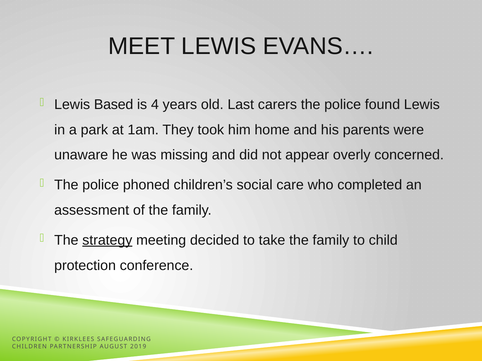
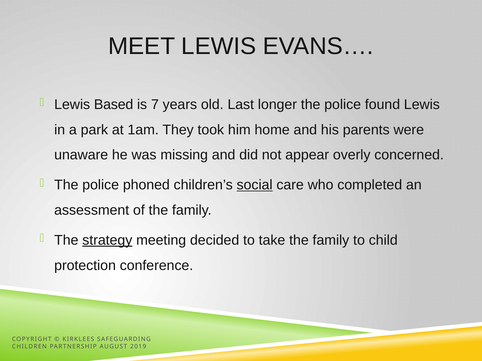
4: 4 -> 7
carers: carers -> longer
social underline: none -> present
